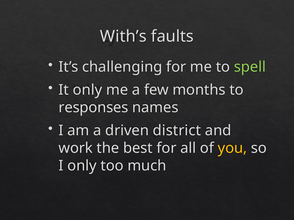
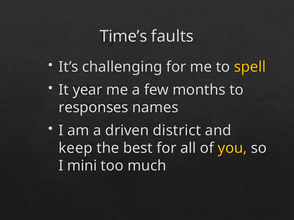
With’s: With’s -> Time’s
spell colour: light green -> yellow
It only: only -> year
work: work -> keep
I only: only -> mini
